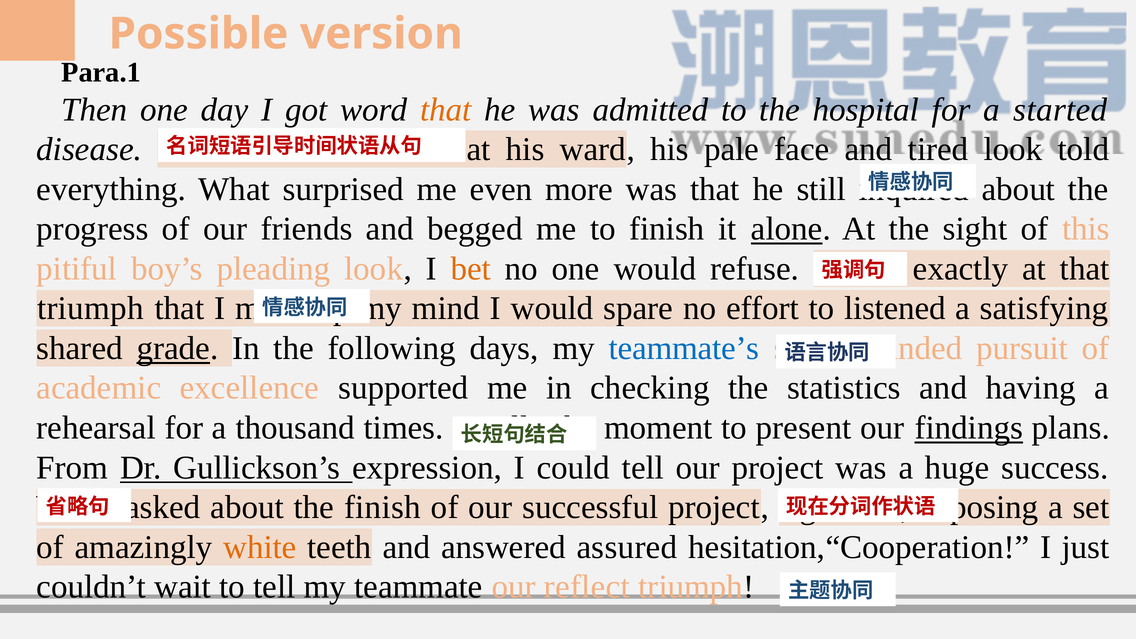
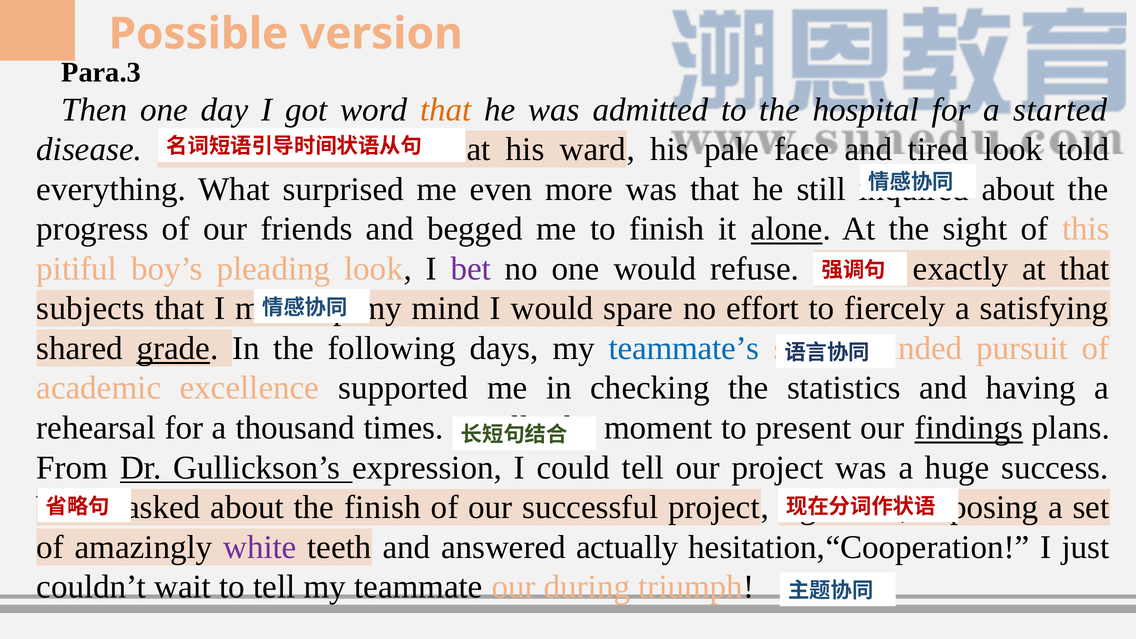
Para.1: Para.1 -> Para.3
bet colour: orange -> purple
triumph at (90, 308): triumph -> subjects
listened: listened -> fiercely
white colour: orange -> purple
assured: assured -> actually
reflect: reflect -> during
